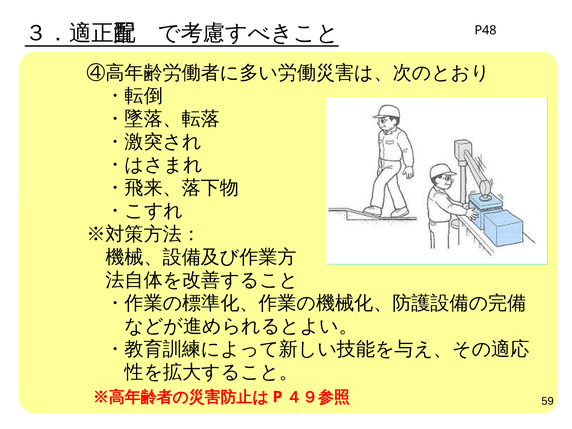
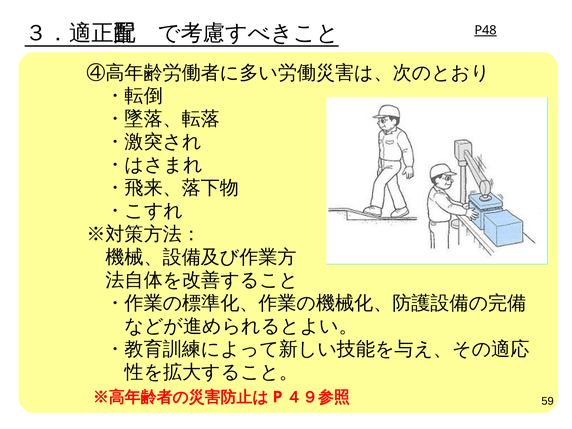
P48 underline: none -> present
